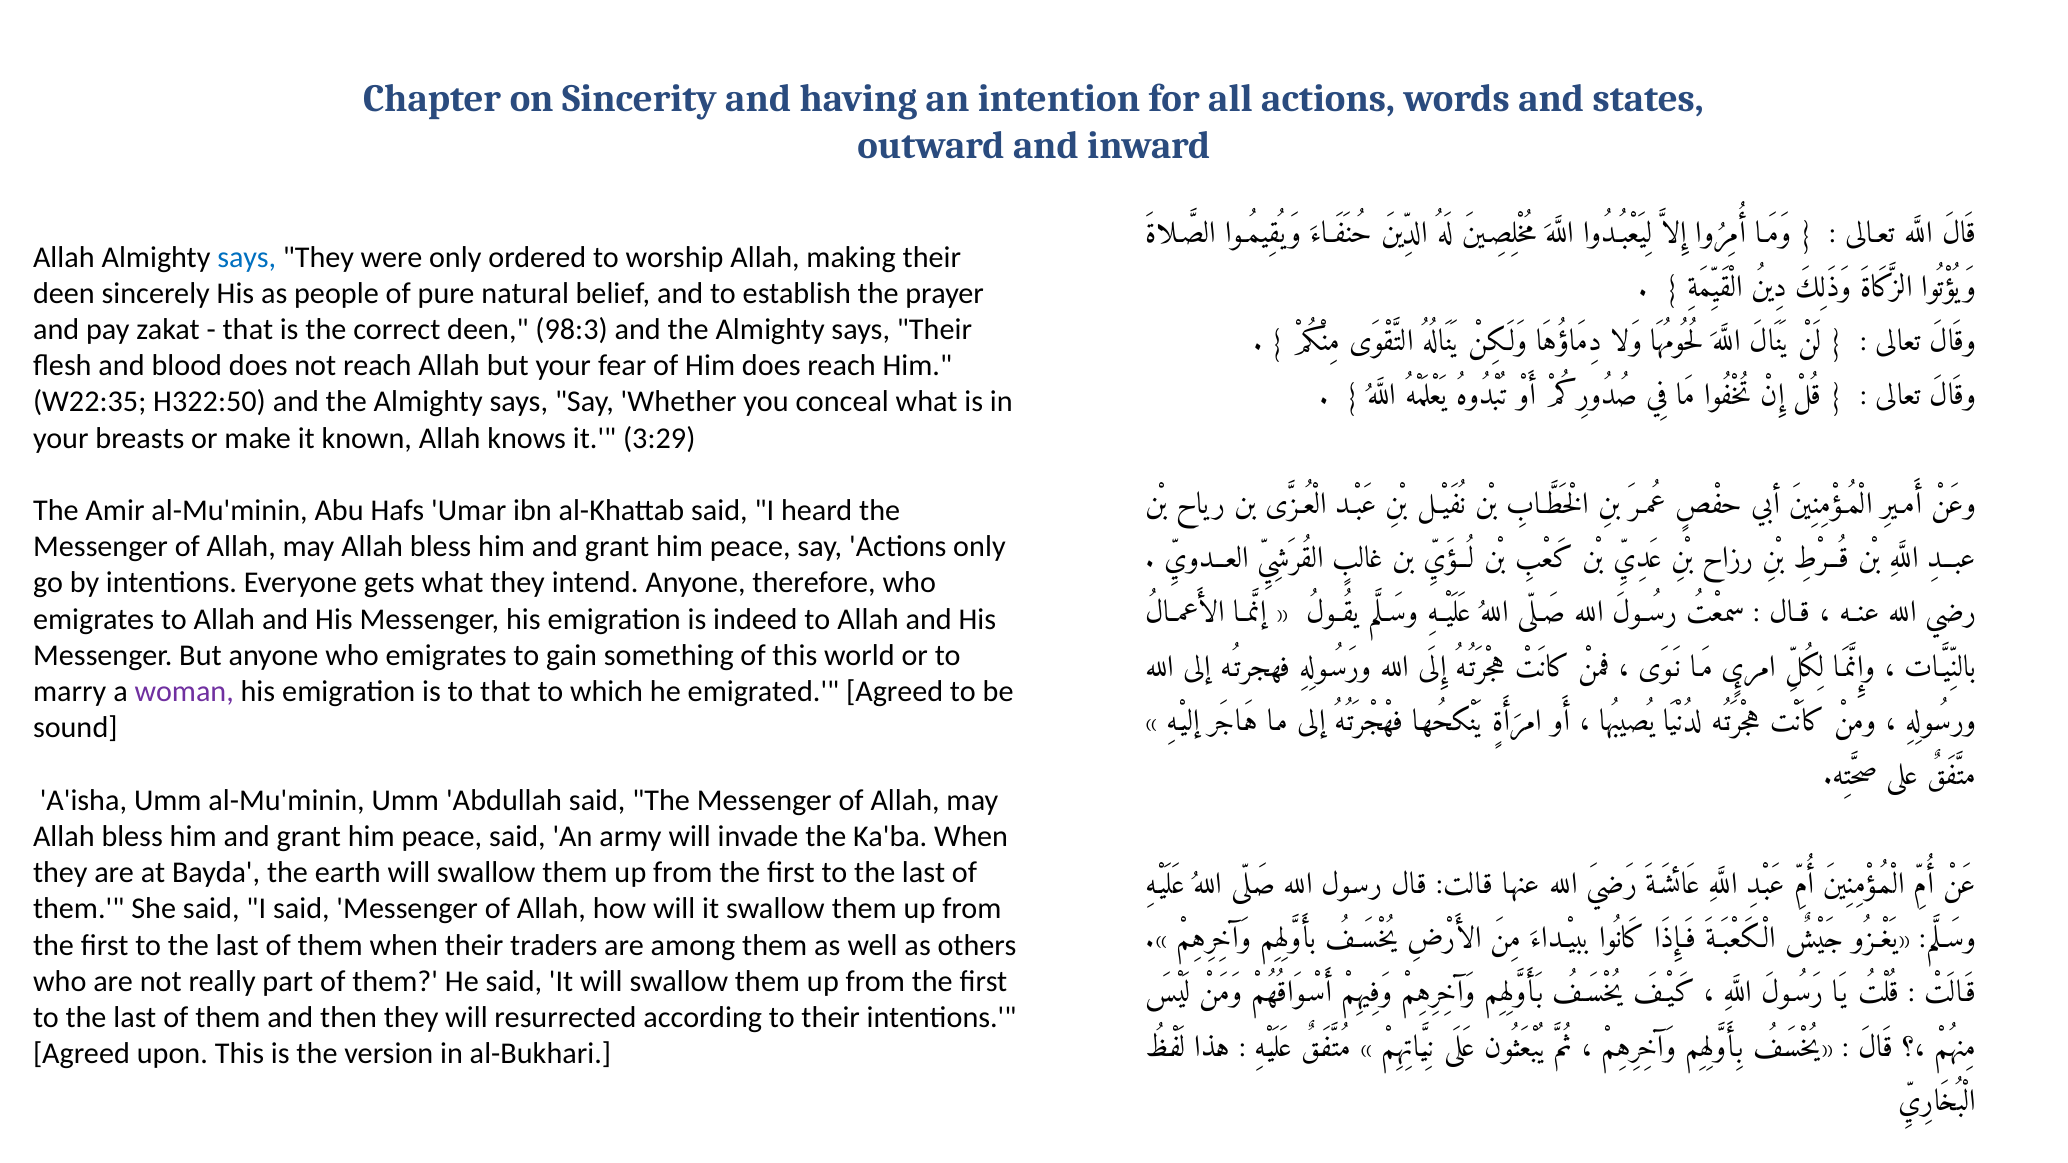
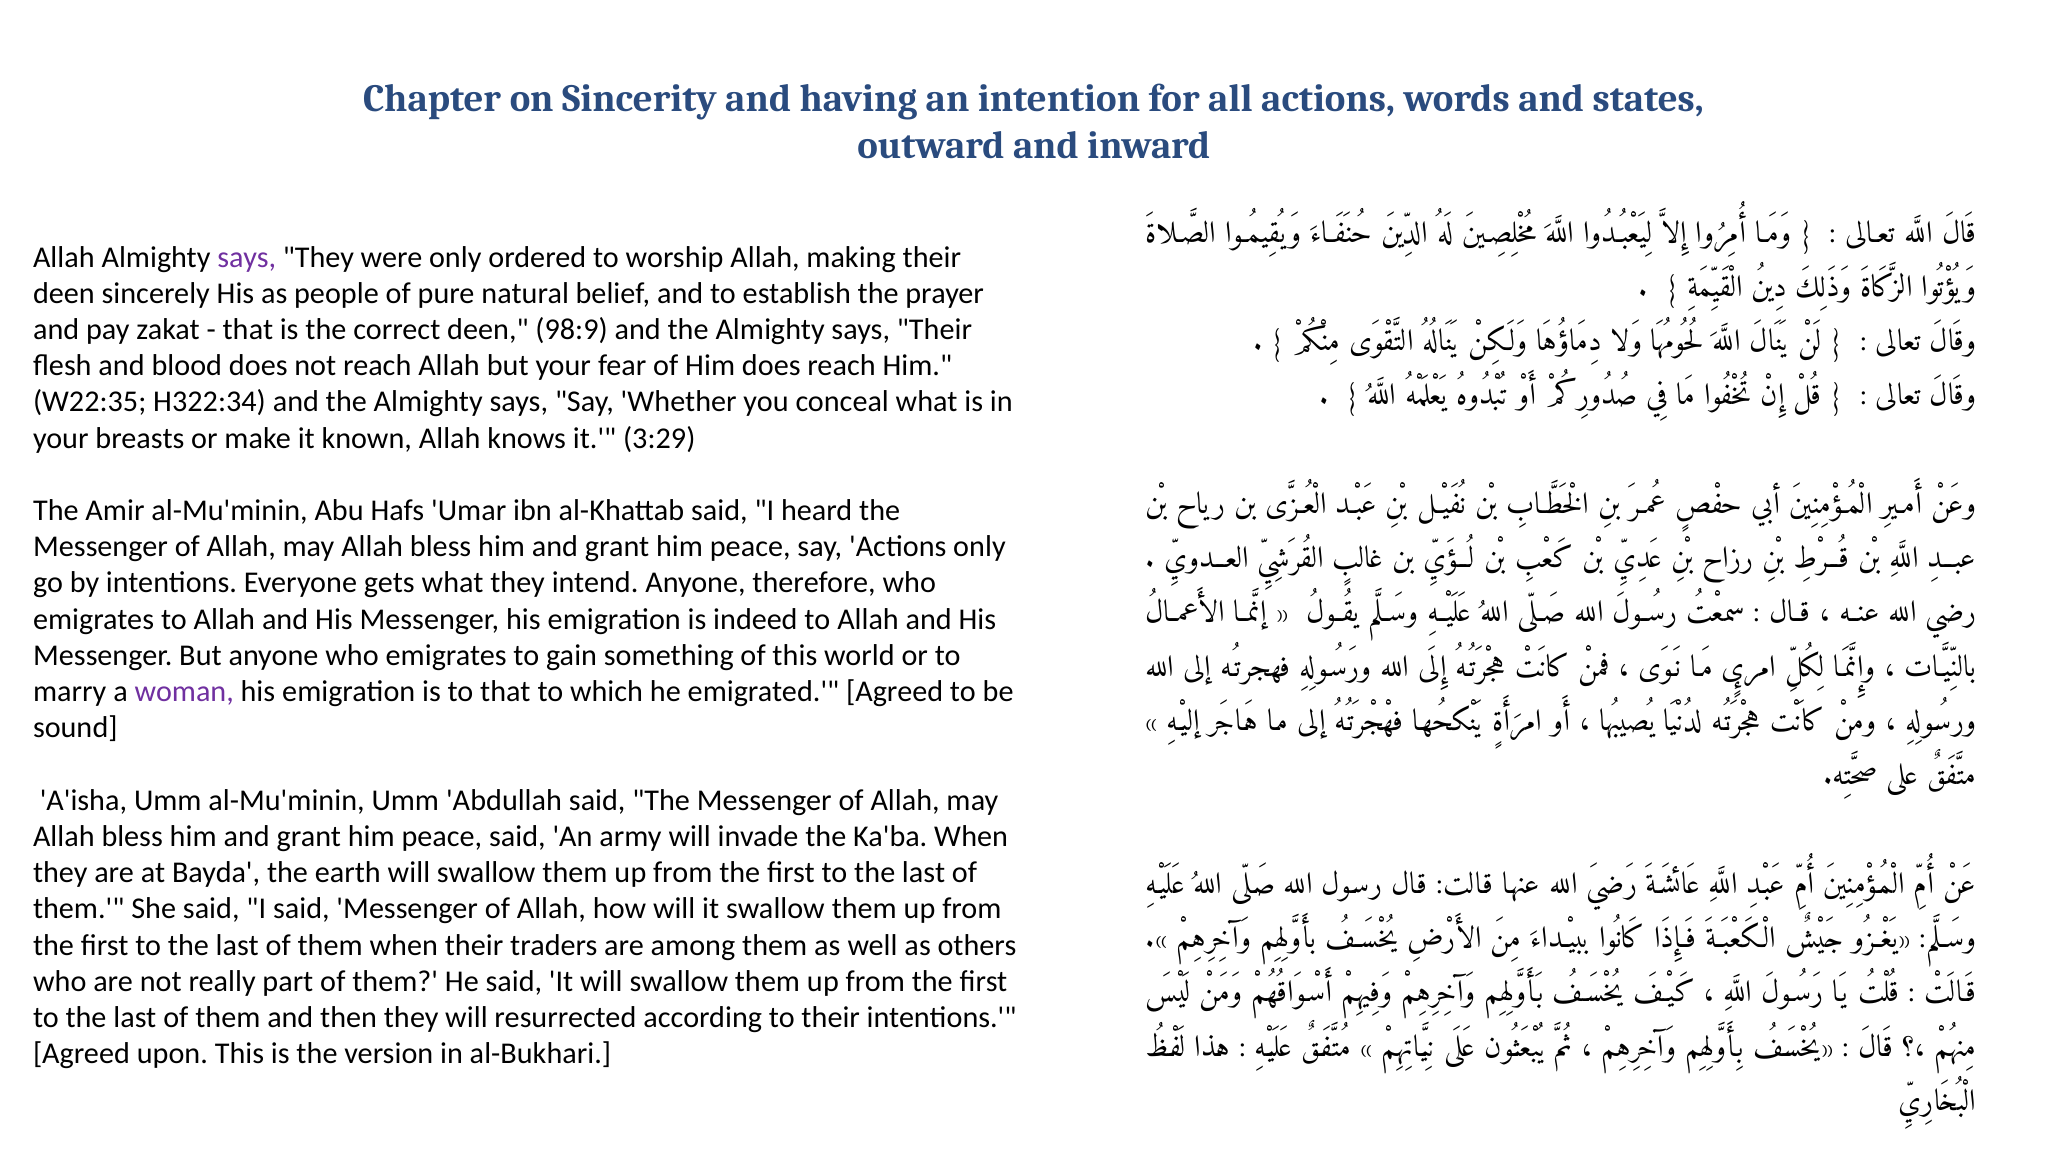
says at (247, 257) colour: blue -> purple
98:3: 98:3 -> 98:9
H322:50: H322:50 -> H322:34
